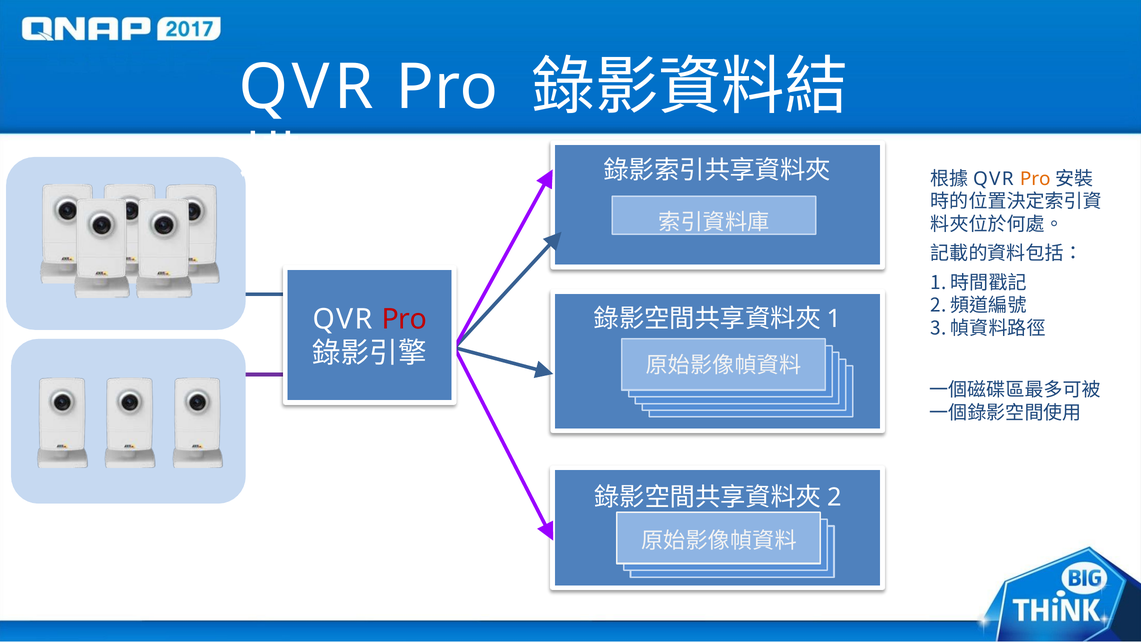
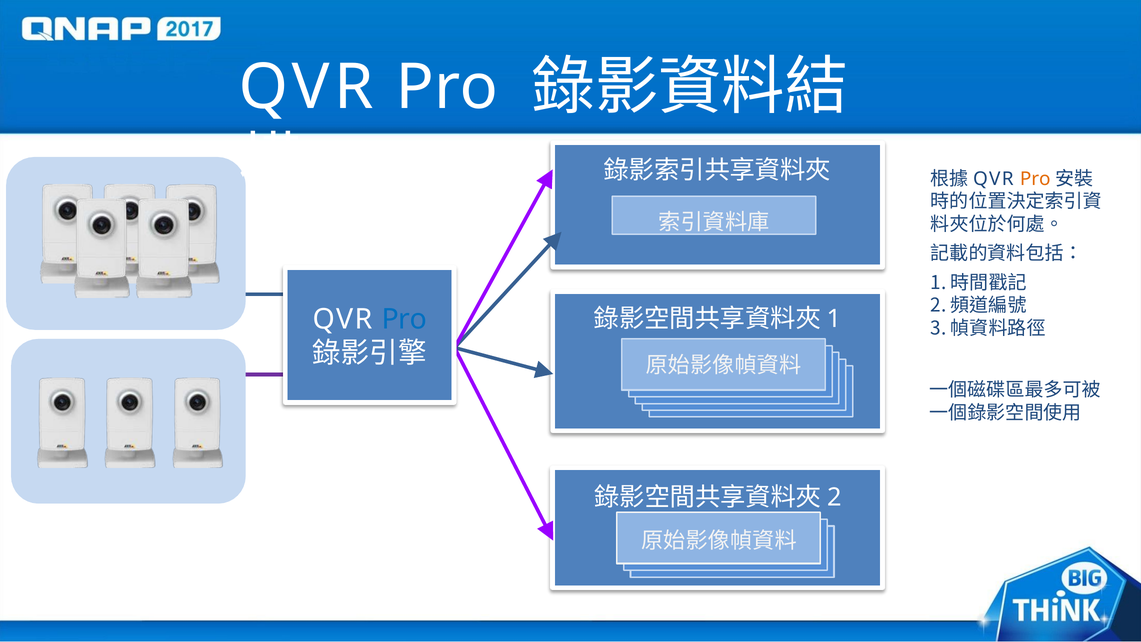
Pro at (404, 319) colour: red -> blue
